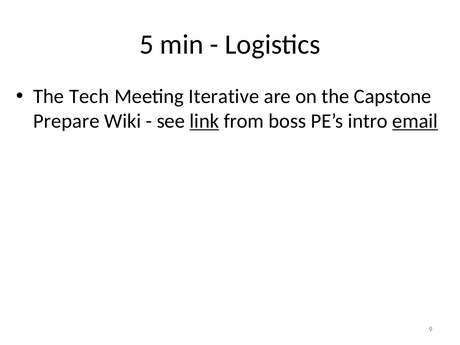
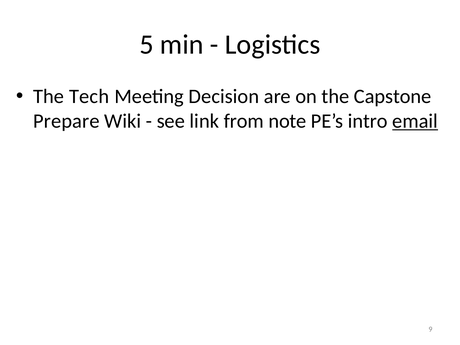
Iterative: Iterative -> Decision
link underline: present -> none
boss: boss -> note
